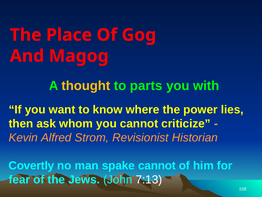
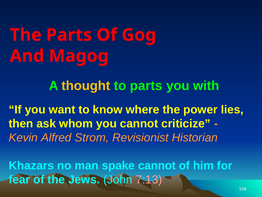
The Place: Place -> Parts
Covertly: Covertly -> Khazars
7:13 colour: white -> pink
